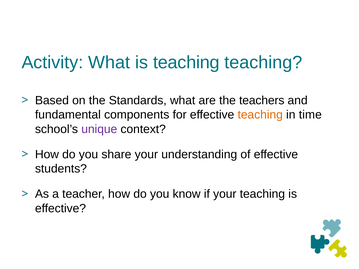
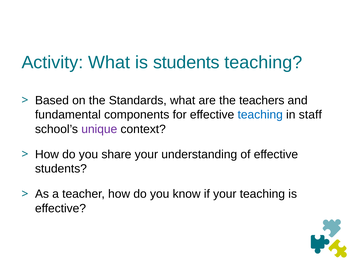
is teaching: teaching -> students
teaching at (260, 115) colour: orange -> blue
time: time -> staff
